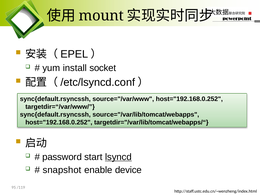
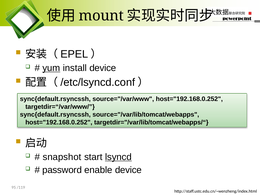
yum underline: none -> present
install socket: socket -> device
password: password -> snapshot
snapshot: snapshot -> password
